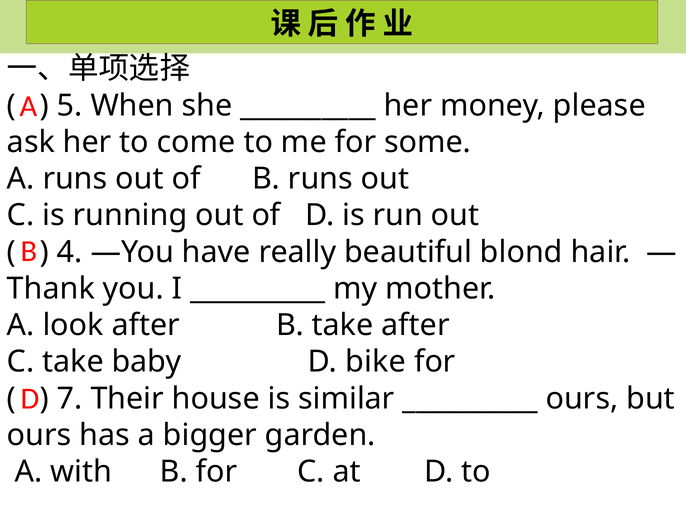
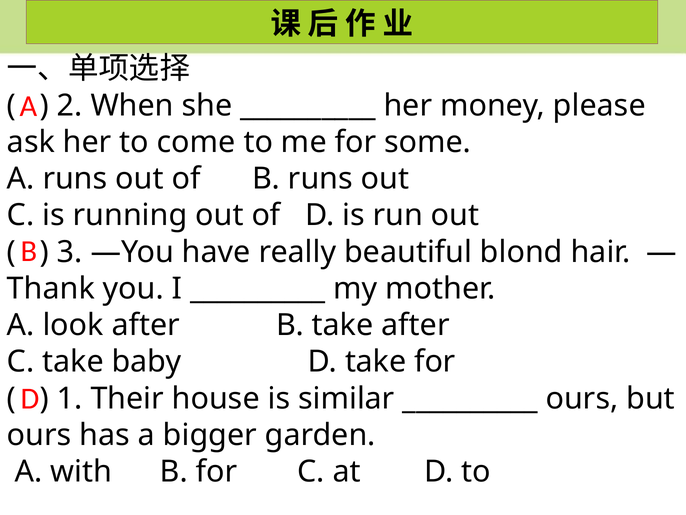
5: 5 -> 2
4: 4 -> 3
D bike: bike -> take
7: 7 -> 1
